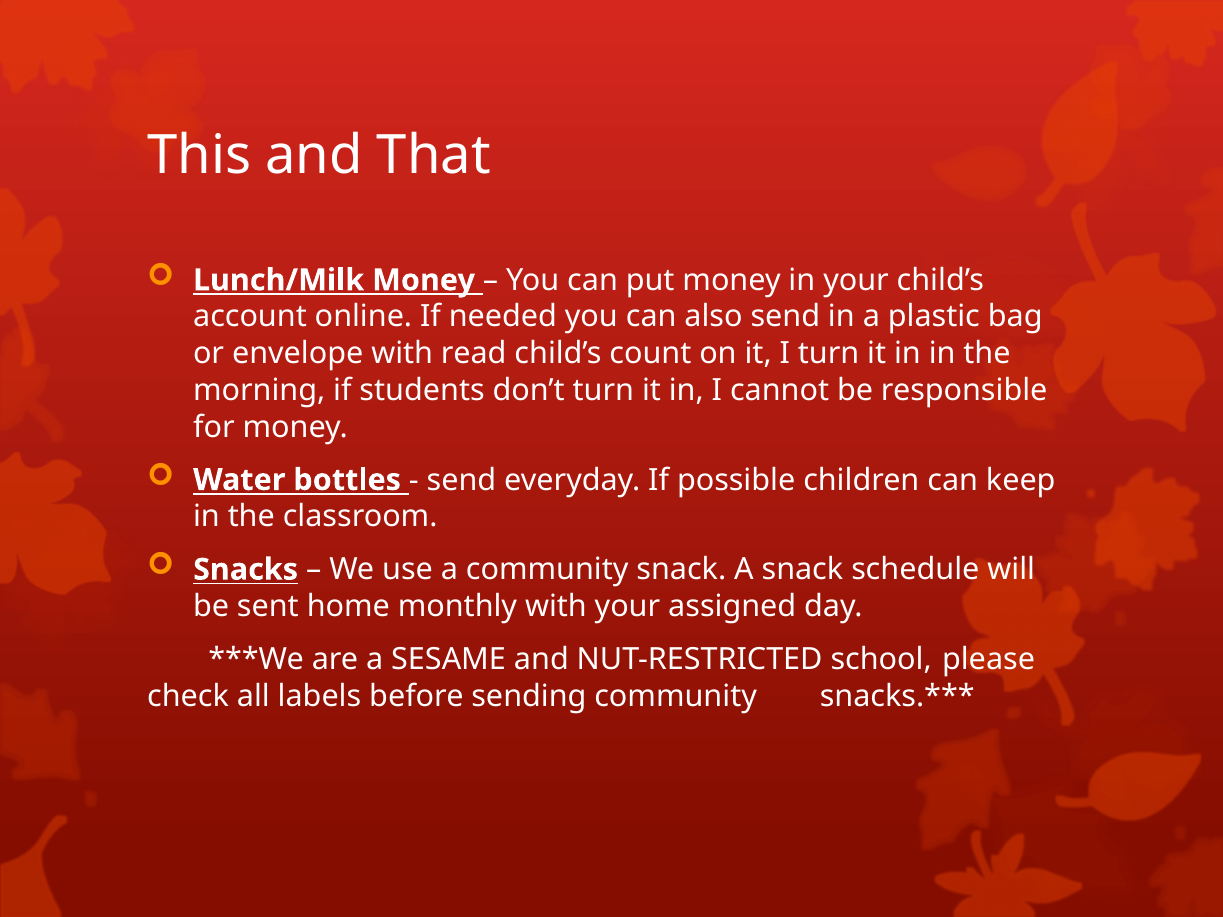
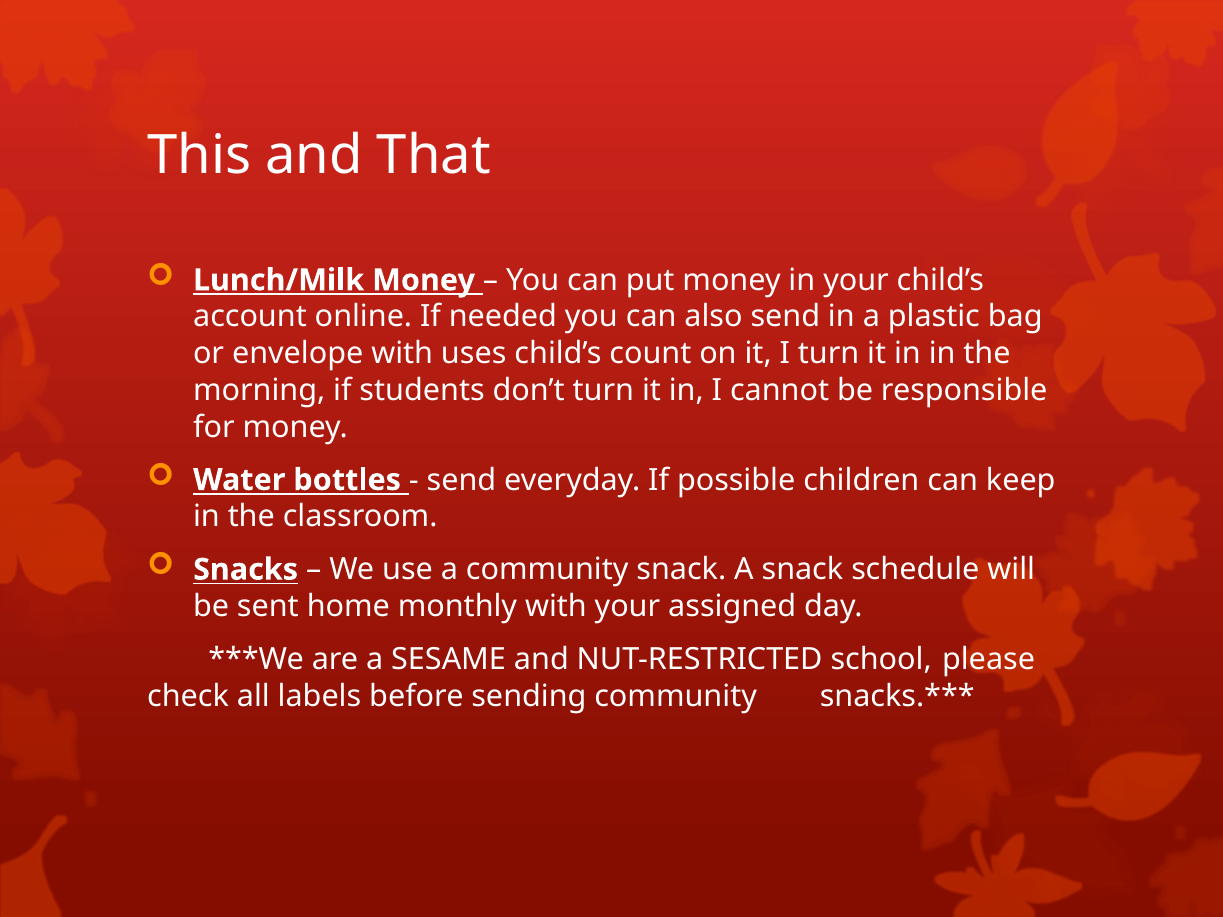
read: read -> uses
